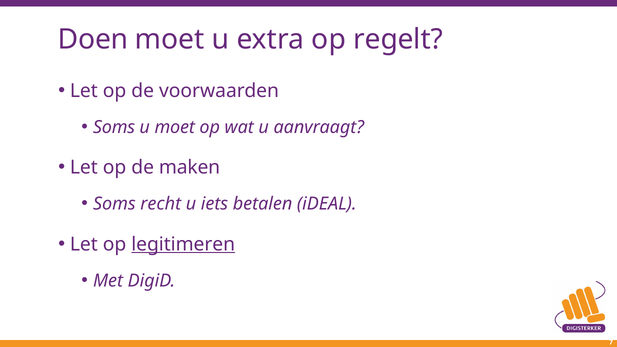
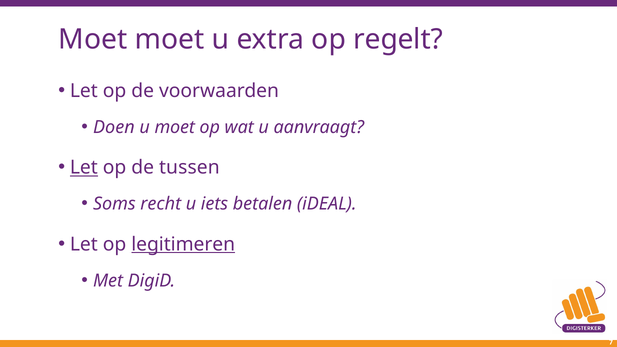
Doen at (93, 40): Doen -> Moet
Soms at (114, 127): Soms -> Doen
Let at (84, 168) underline: none -> present
maken: maken -> tussen
